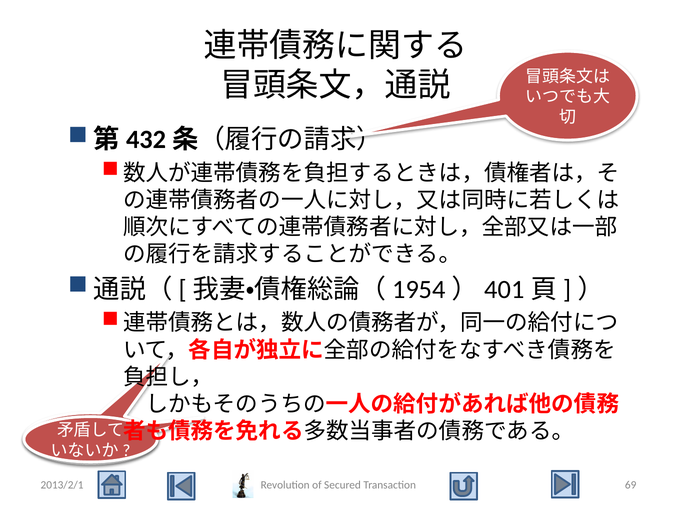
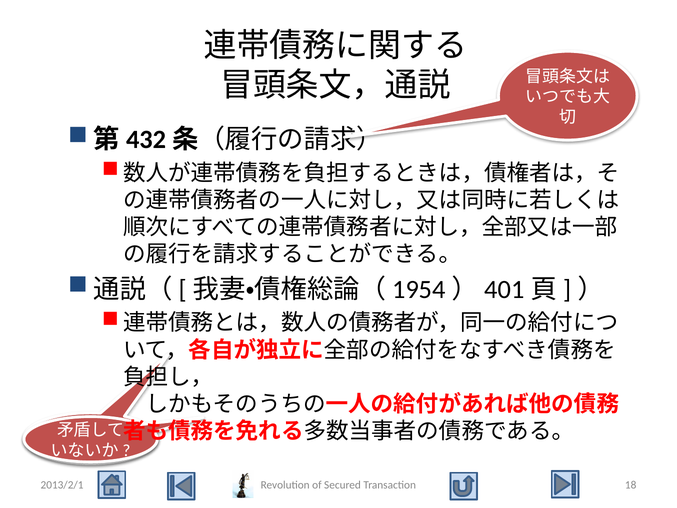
69: 69 -> 18
